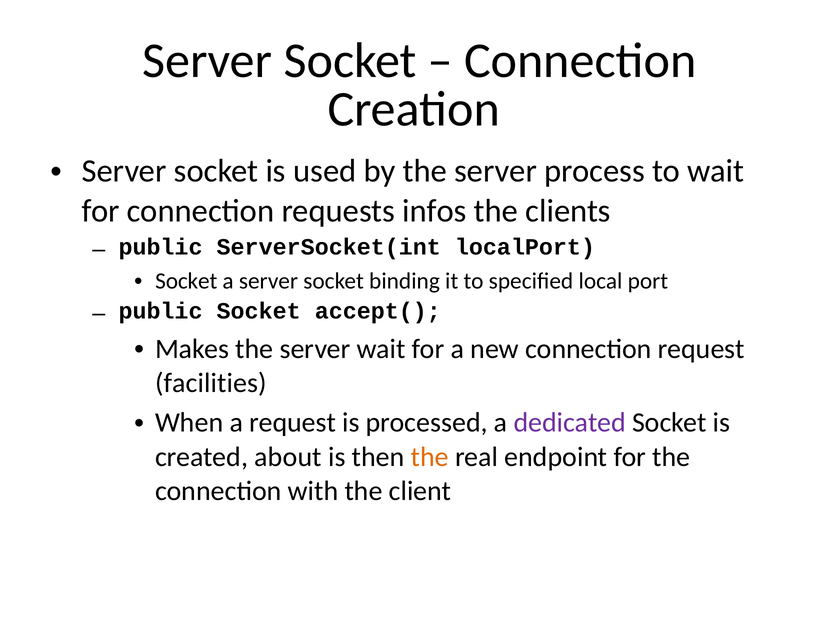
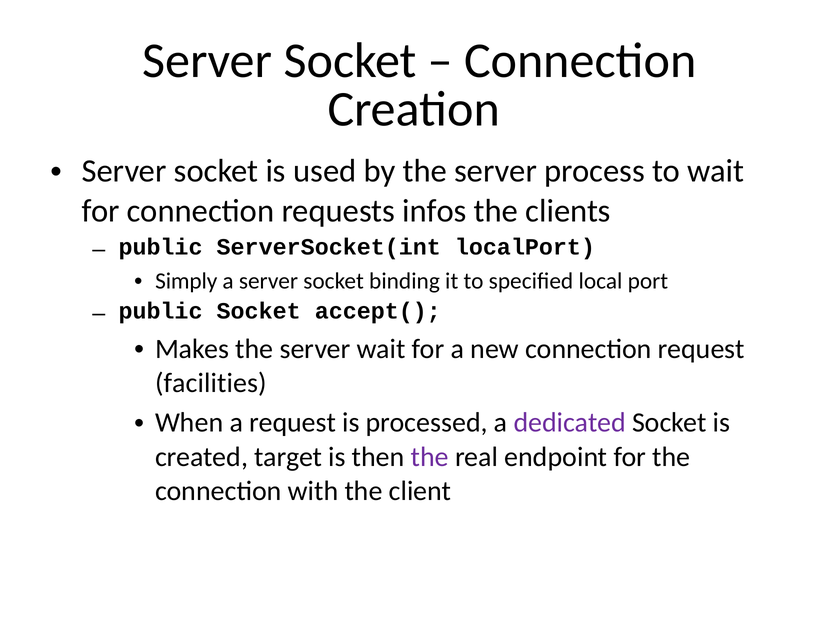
Socket at (186, 281): Socket -> Simply
about: about -> target
the at (430, 457) colour: orange -> purple
